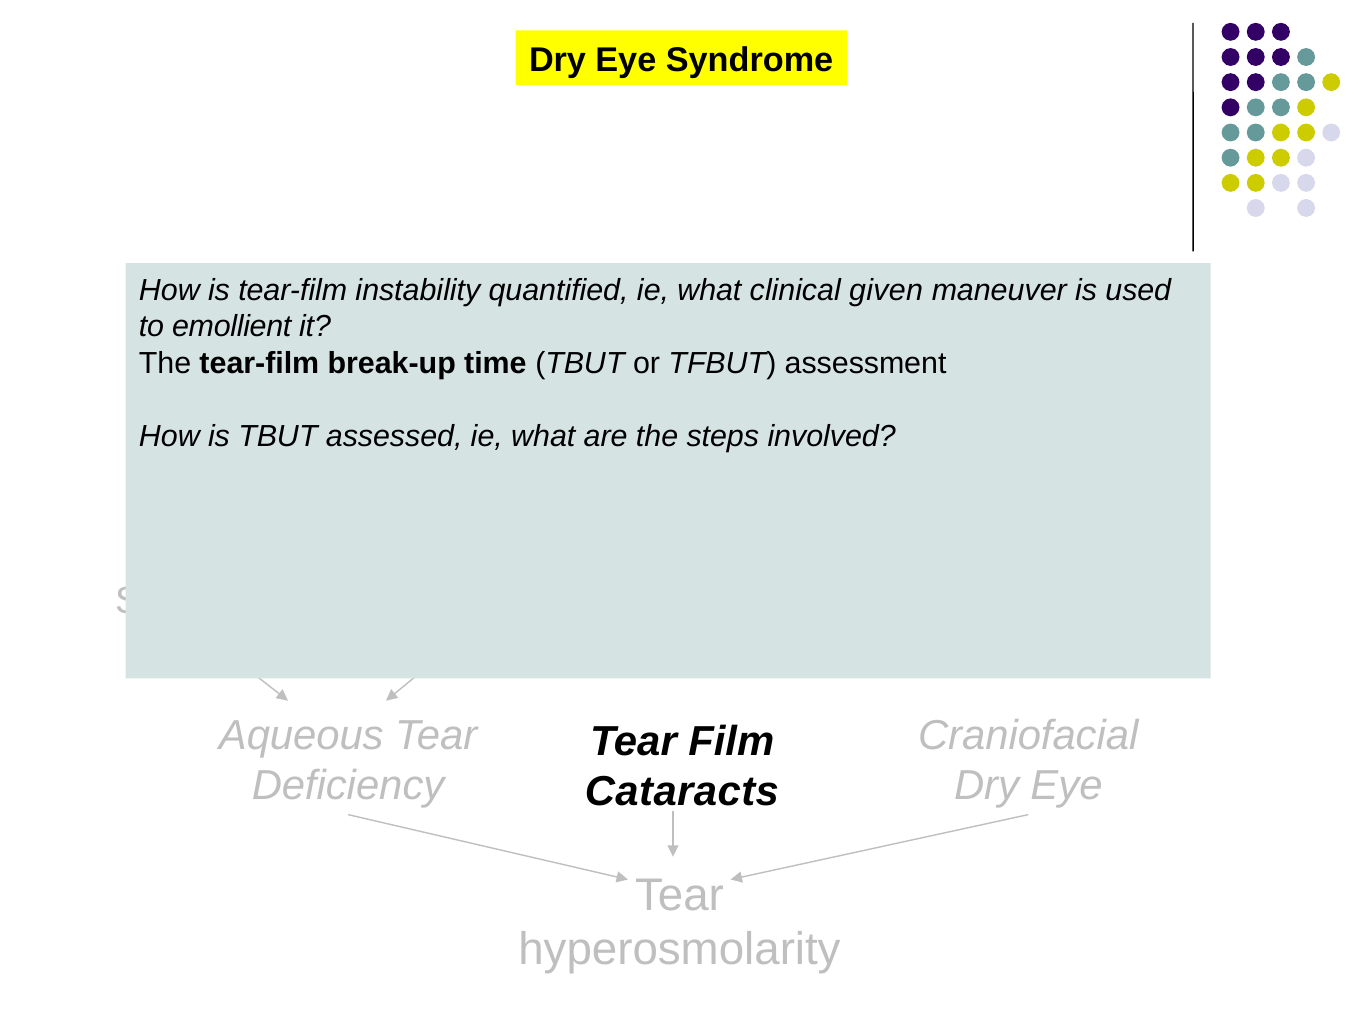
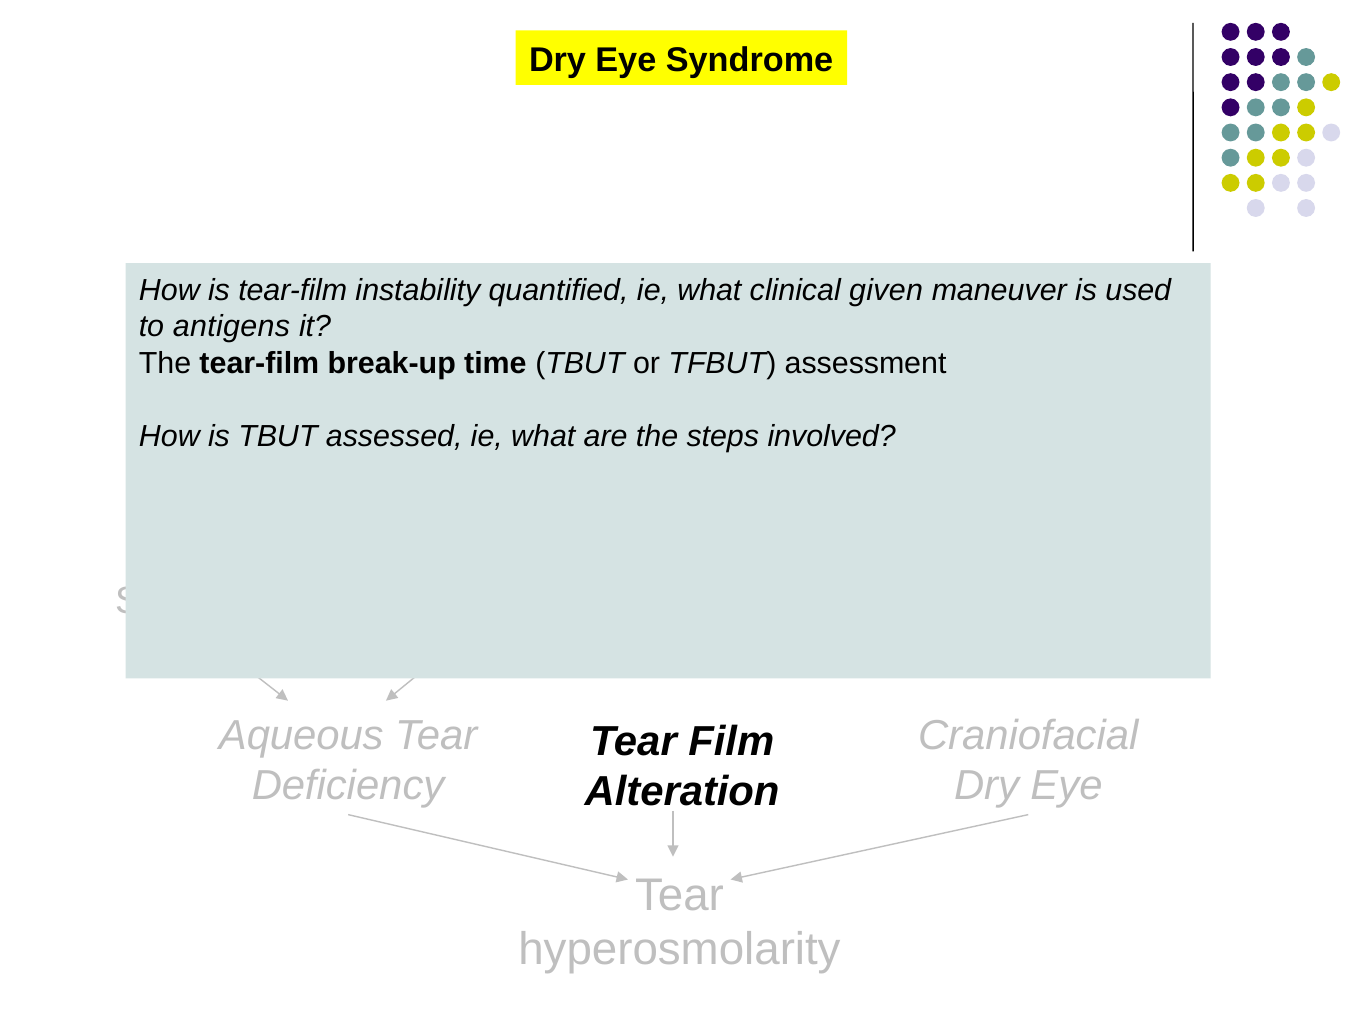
emollient: emollient -> antigens
Cataracts: Cataracts -> Alteration
